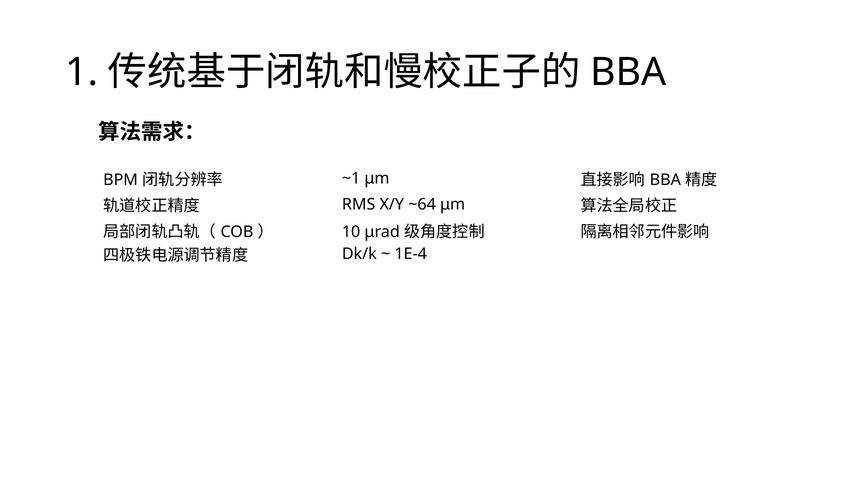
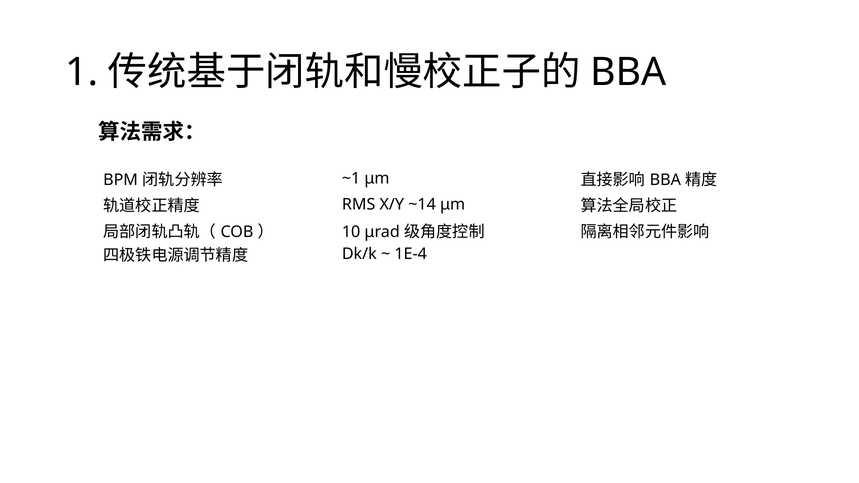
~64: ~64 -> ~14
